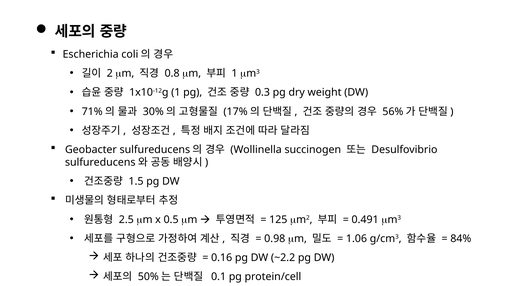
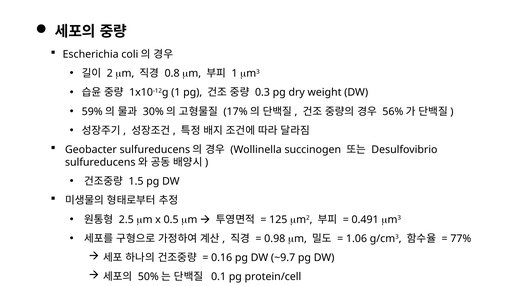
71%: 71% -> 59%
84%: 84% -> 77%
~2.2: ~2.2 -> ~9.7
